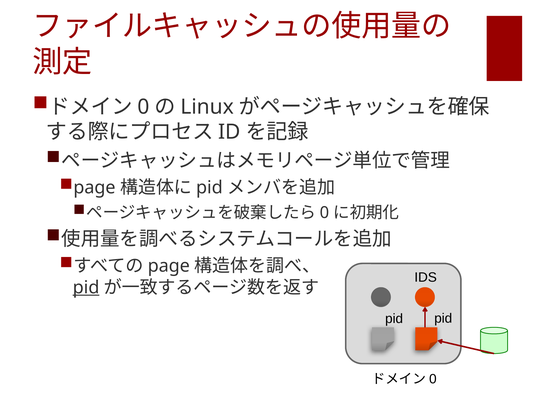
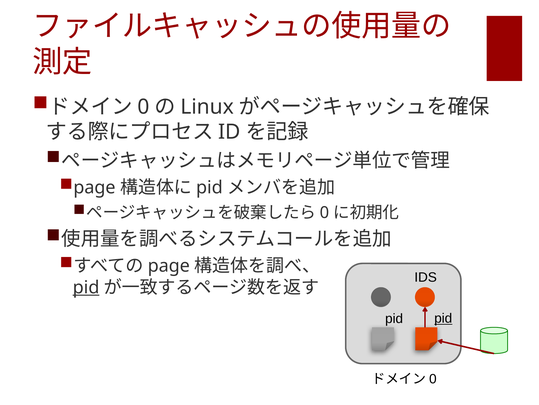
pid at (443, 318) underline: none -> present
